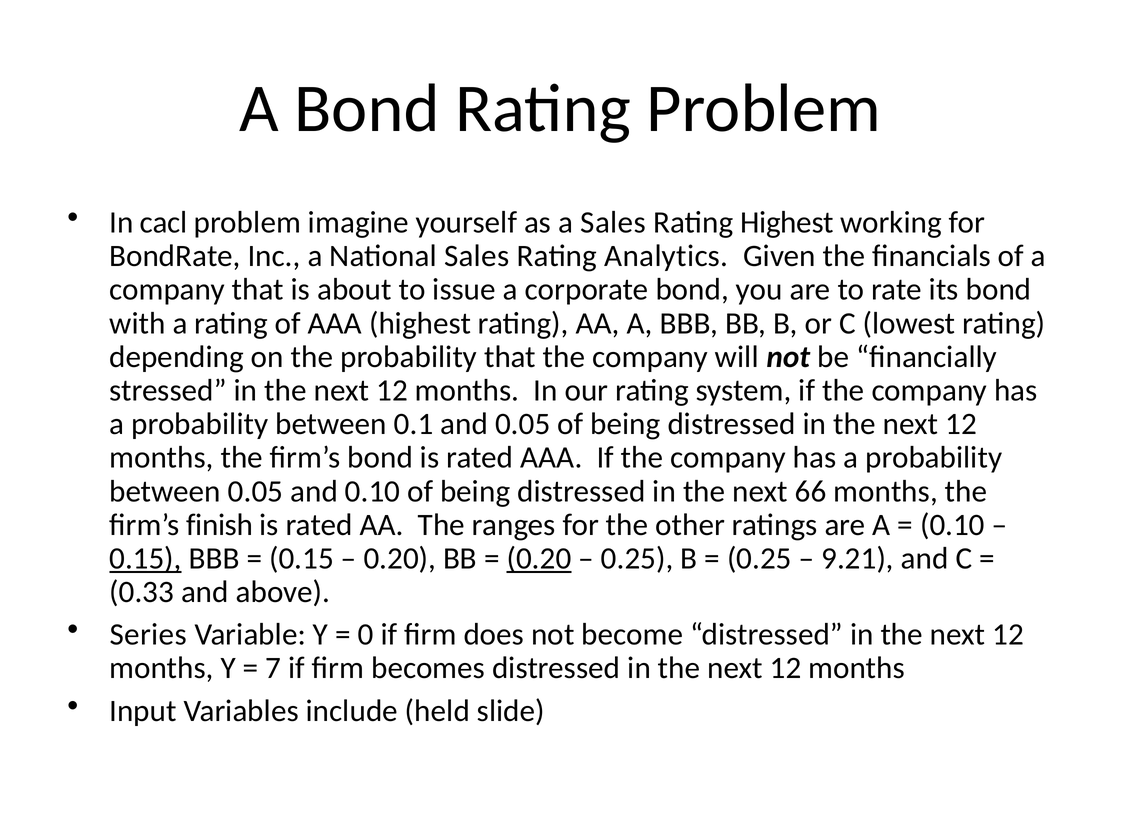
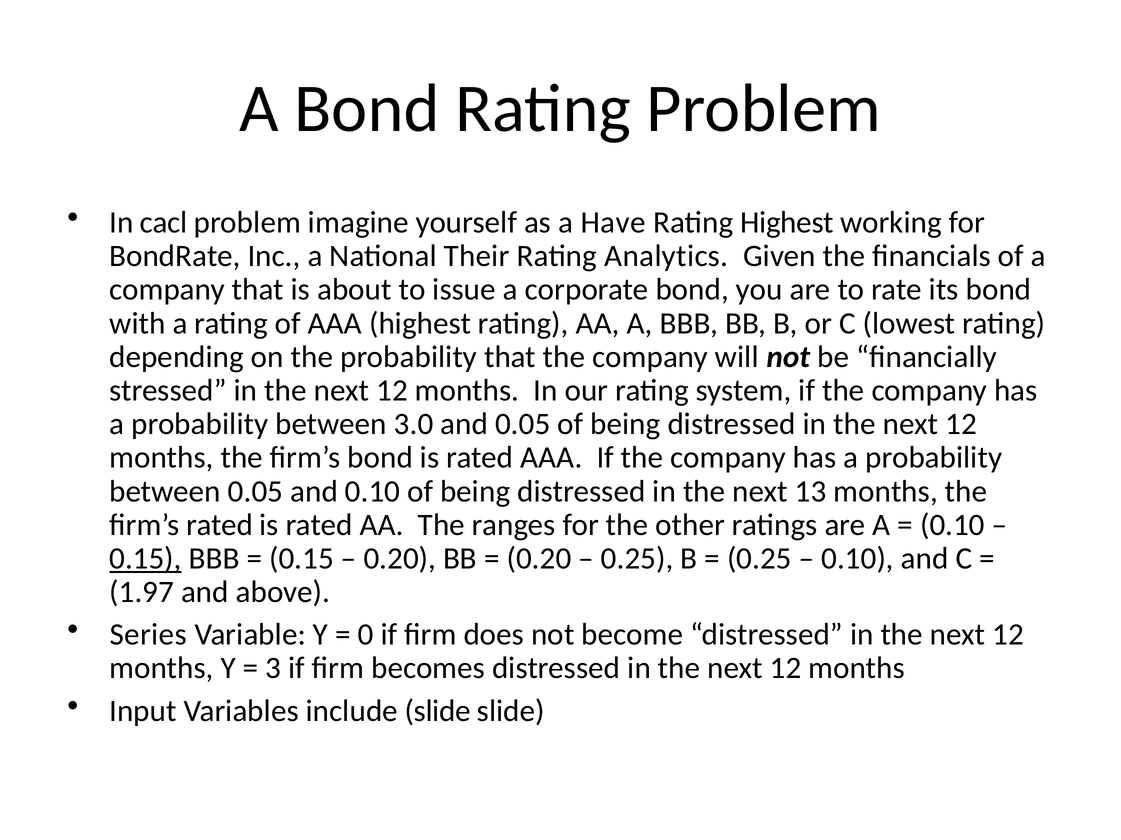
a Sales: Sales -> Have
National Sales: Sales -> Their
0.1: 0.1 -> 3.0
66: 66 -> 13
firm’s finish: finish -> rated
0.20 at (539, 559) underline: present -> none
9.21 at (858, 559): 9.21 -> 0.10
0.33: 0.33 -> 1.97
7: 7 -> 3
include held: held -> slide
